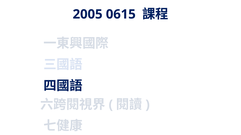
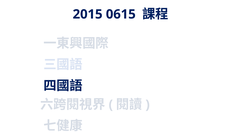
2005: 2005 -> 2015
